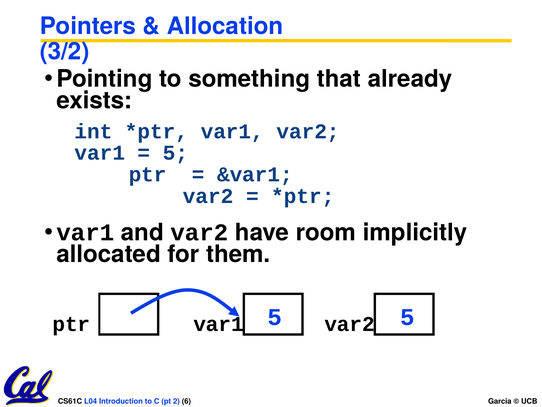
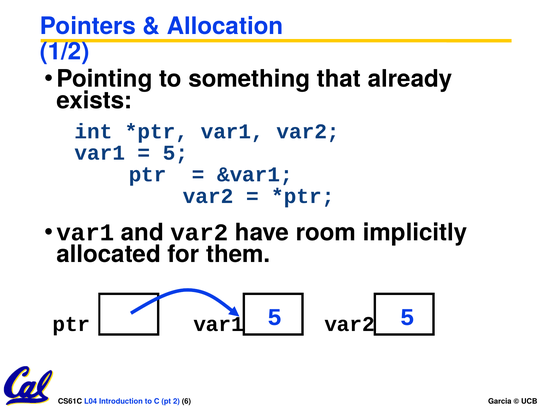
3/2: 3/2 -> 1/2
